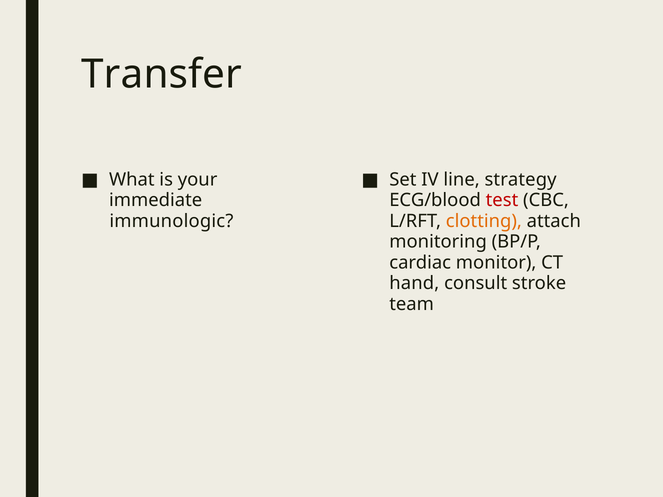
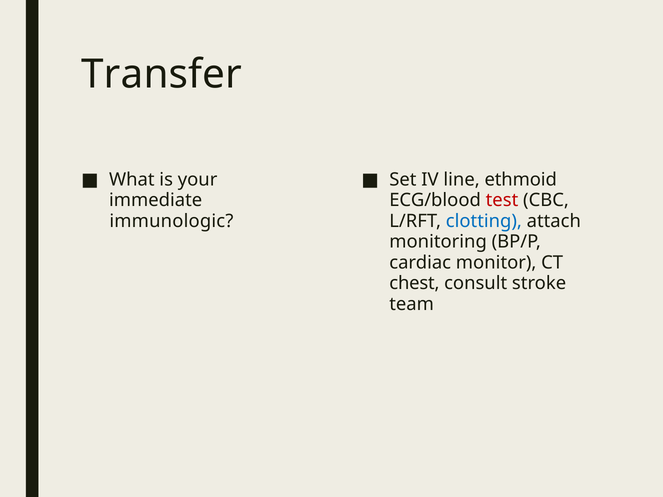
strategy: strategy -> ethmoid
clotting colour: orange -> blue
hand: hand -> chest
